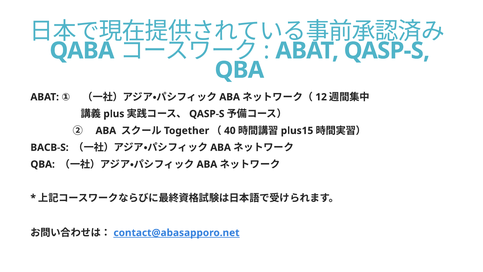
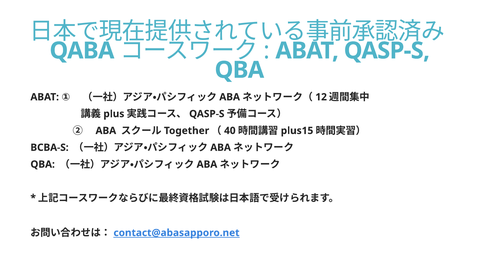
BACB-S: BACB-S -> BCBA-S
